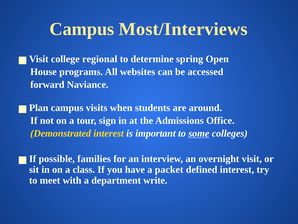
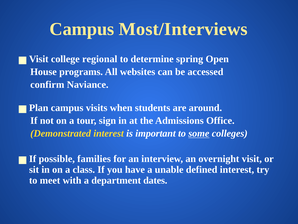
forward: forward -> confirm
packet: packet -> unable
write: write -> dates
